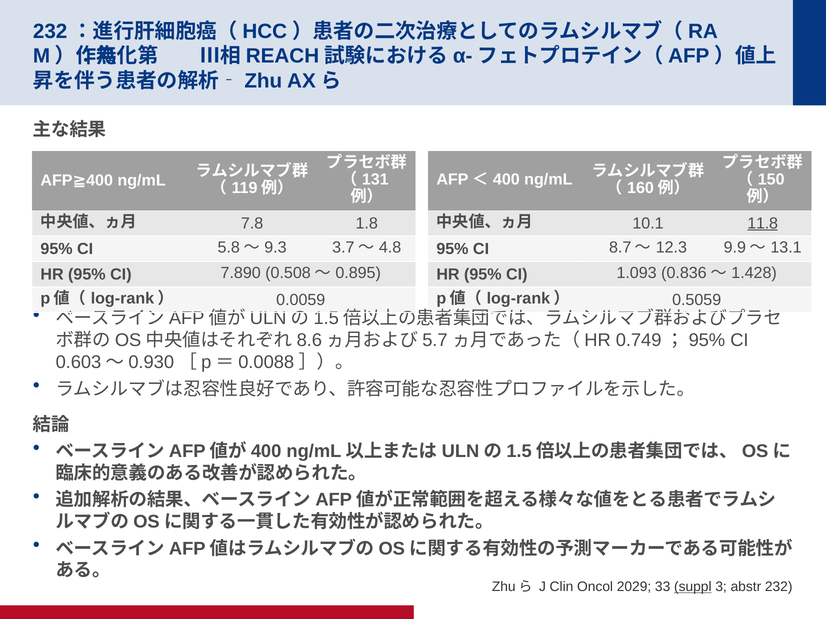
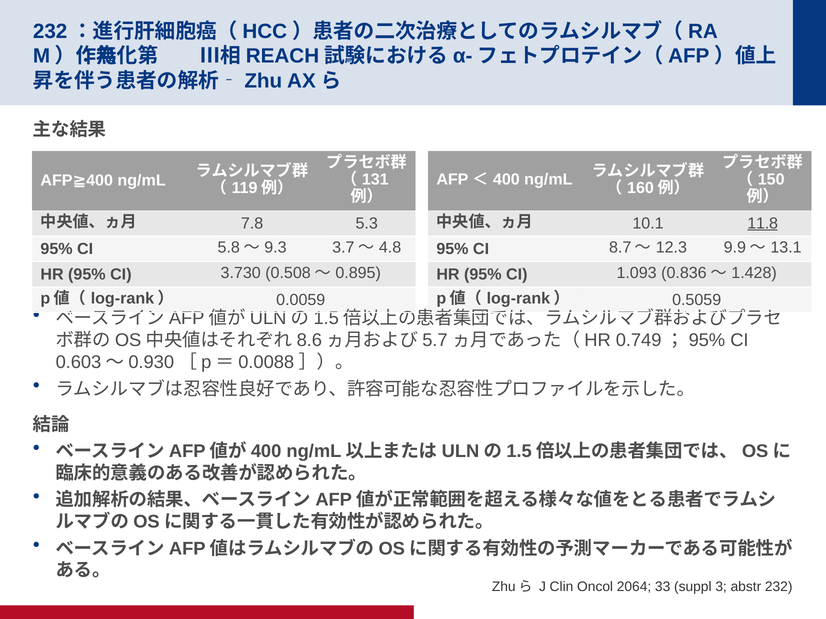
1.8: 1.8 -> 5.3
7.890: 7.890 -> 3.730
2029: 2029 -> 2064
suppl underline: present -> none
